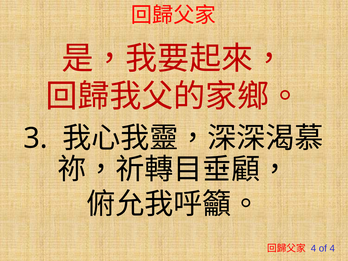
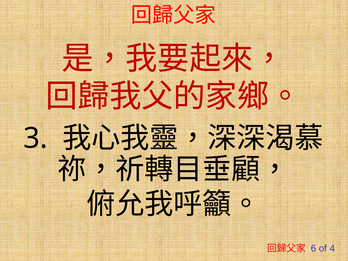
4 at (313, 248): 4 -> 6
